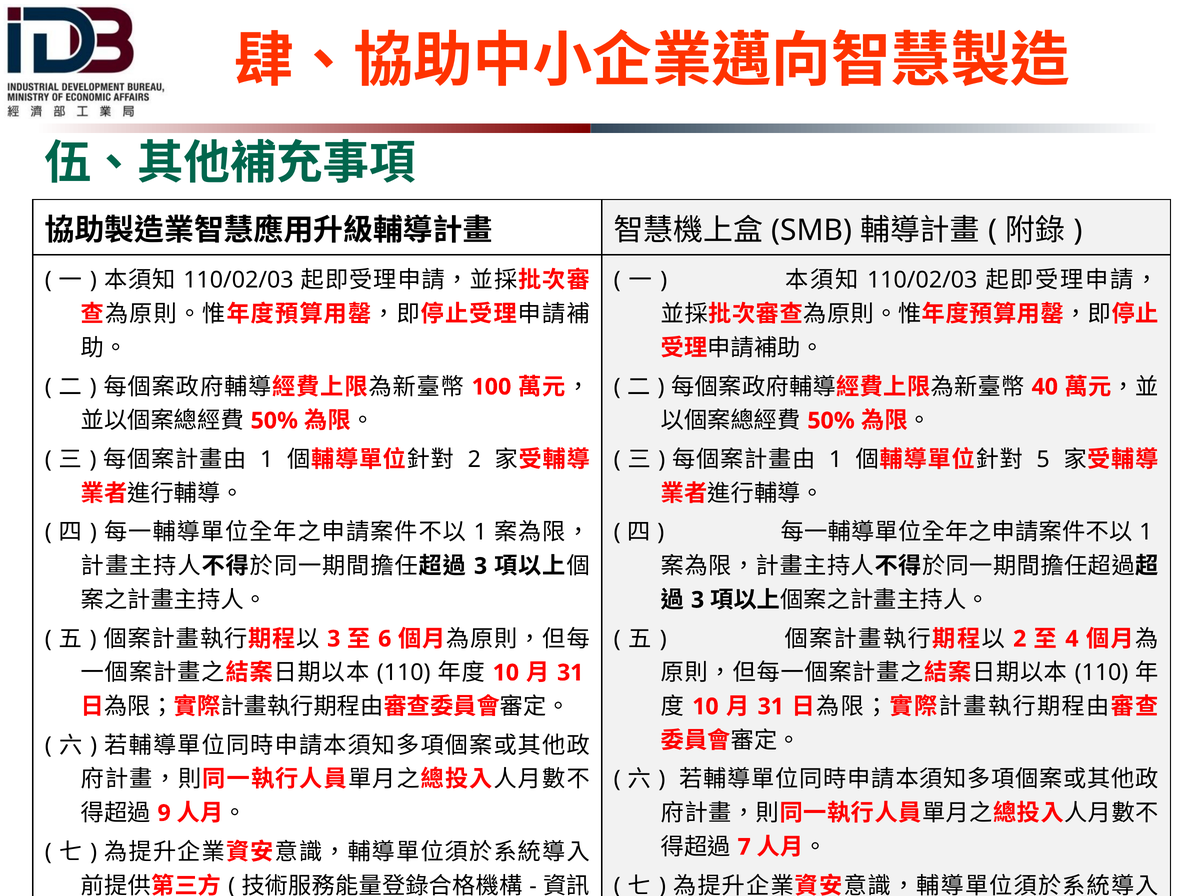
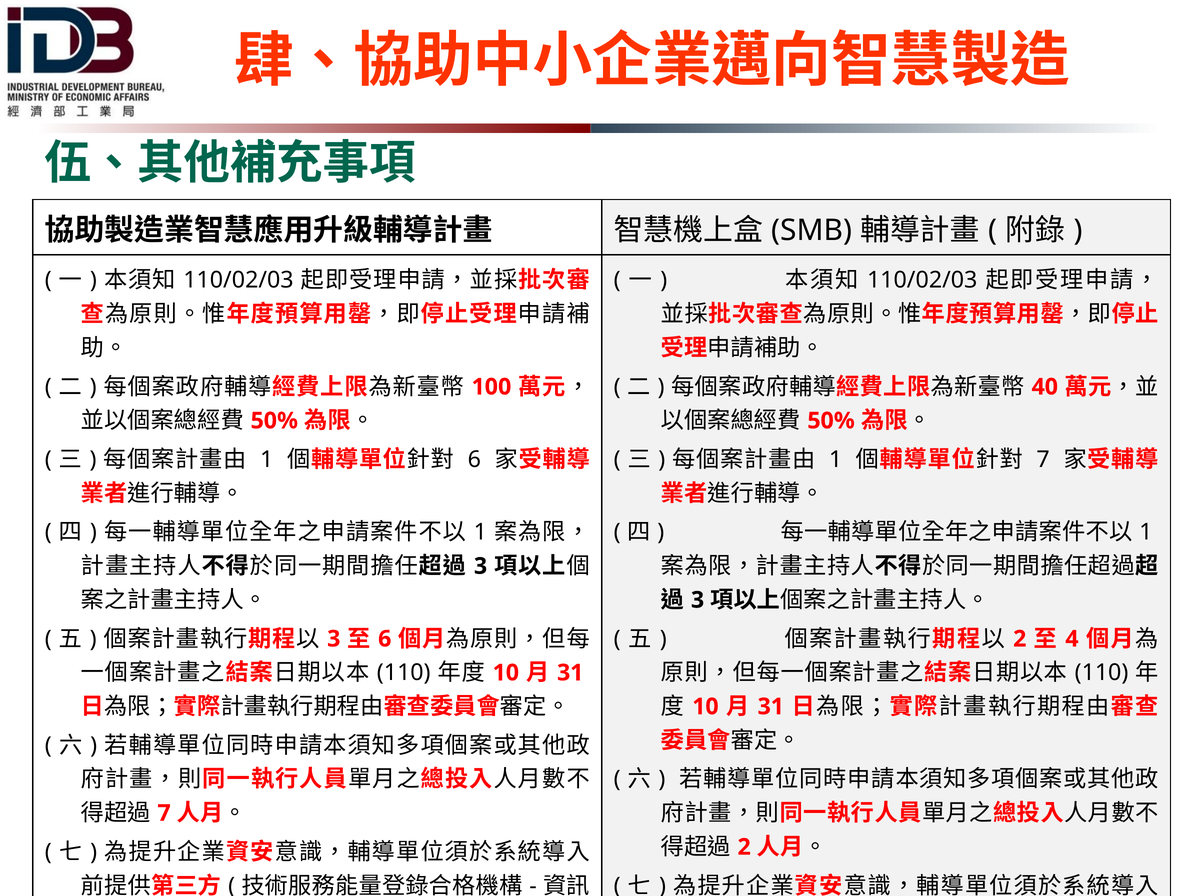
2 at (474, 459): 2 -> 6
5 at (1043, 459): 5 -> 7
9 at (164, 813): 9 -> 7
7 at (744, 847): 7 -> 2
